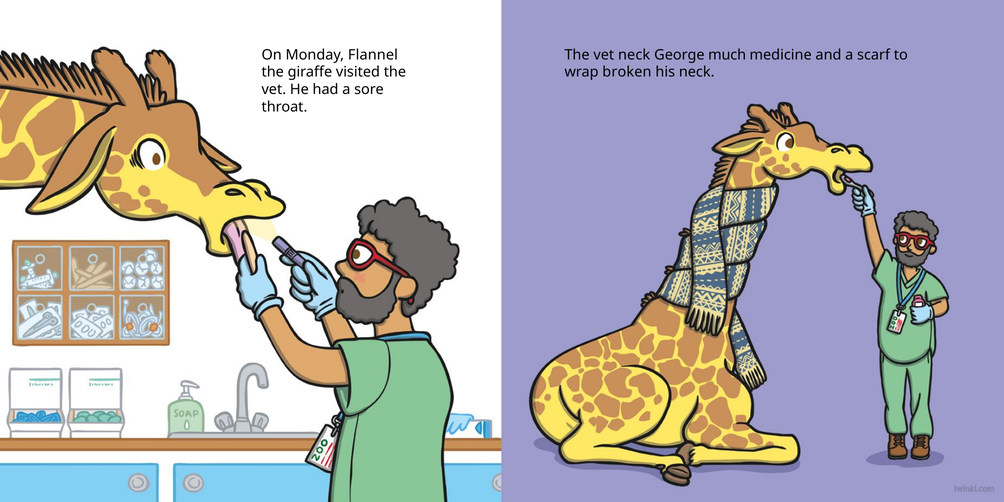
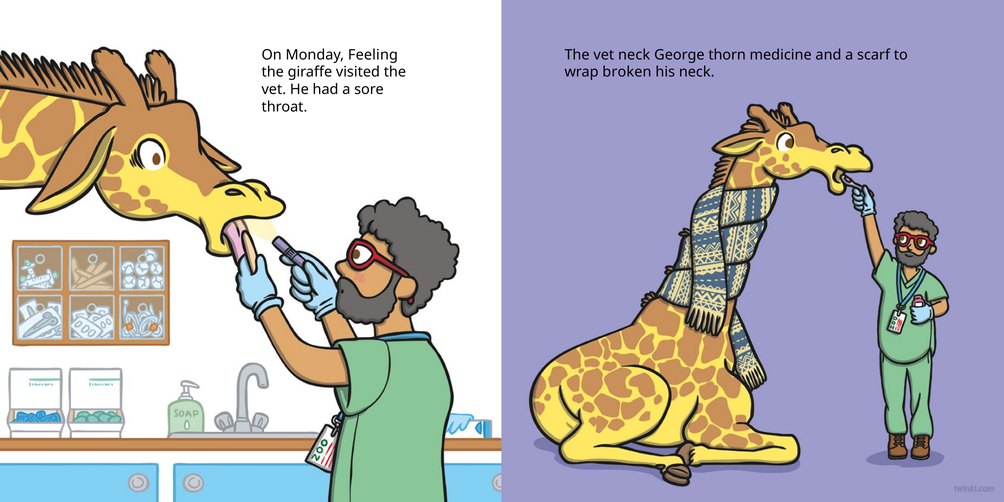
Flannel: Flannel -> Feeling
much: much -> thorn
